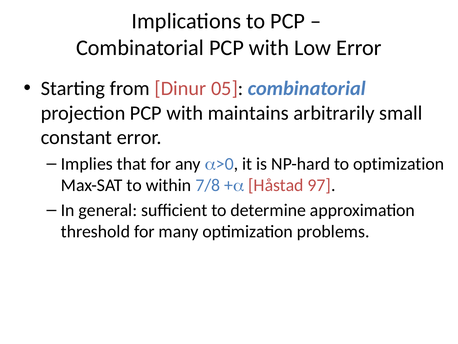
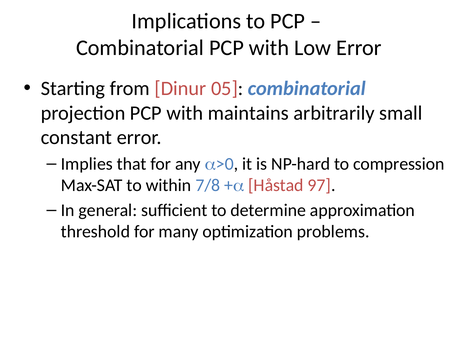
to optimization: optimization -> compression
